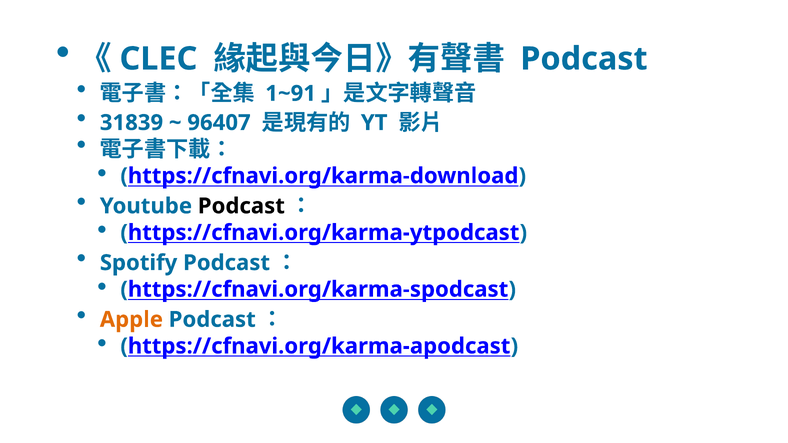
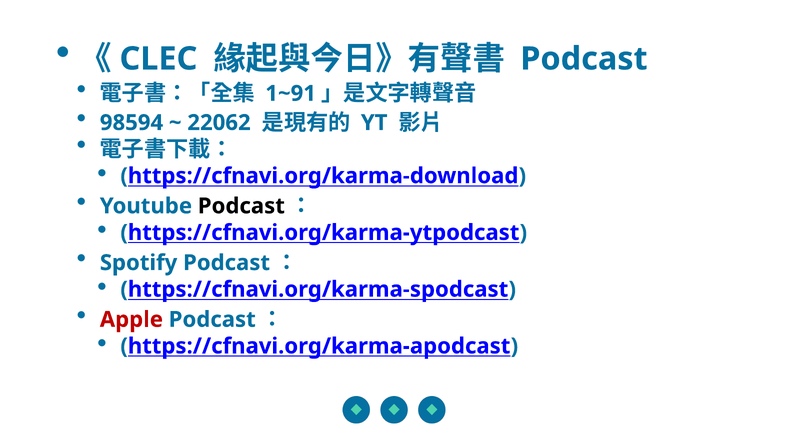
31839: 31839 -> 98594
96407: 96407 -> 22062
Apple colour: orange -> red
